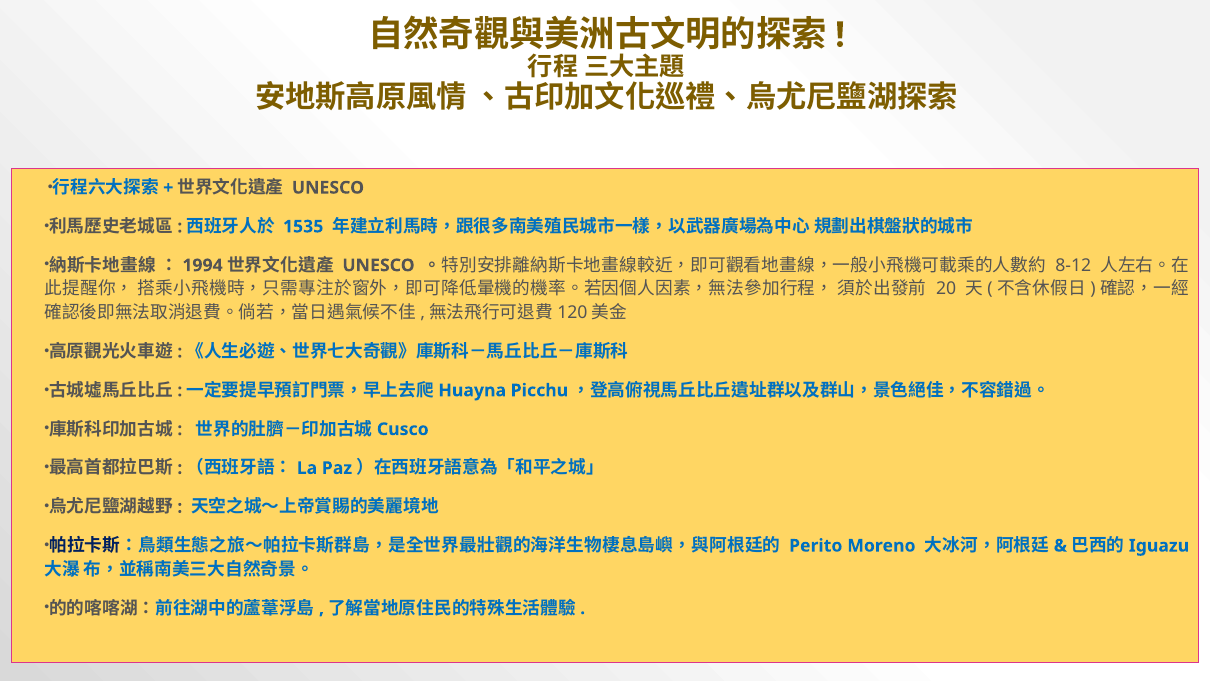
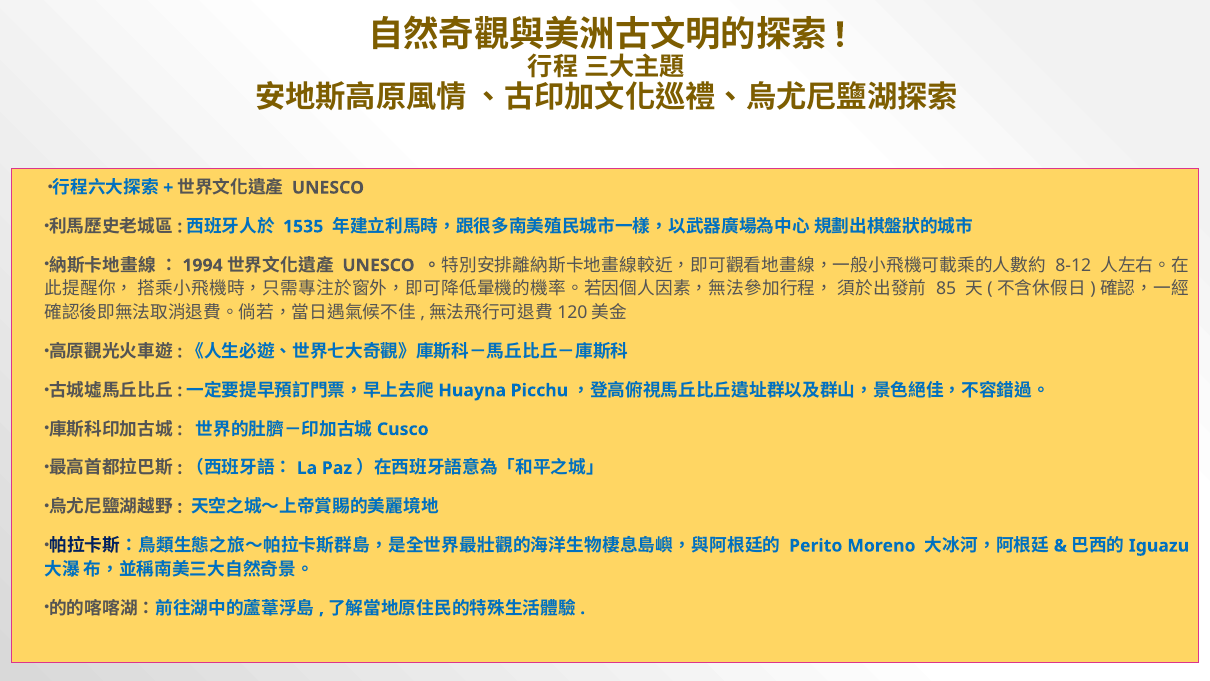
20: 20 -> 85
